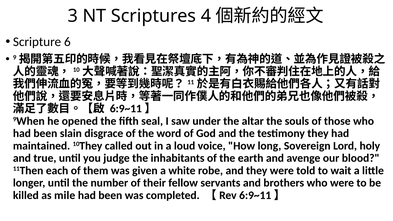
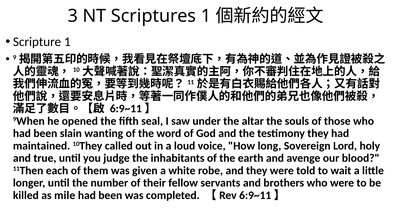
Scriptures 4: 4 -> 1
Scripture 6: 6 -> 1
disgrace: disgrace -> wanting
